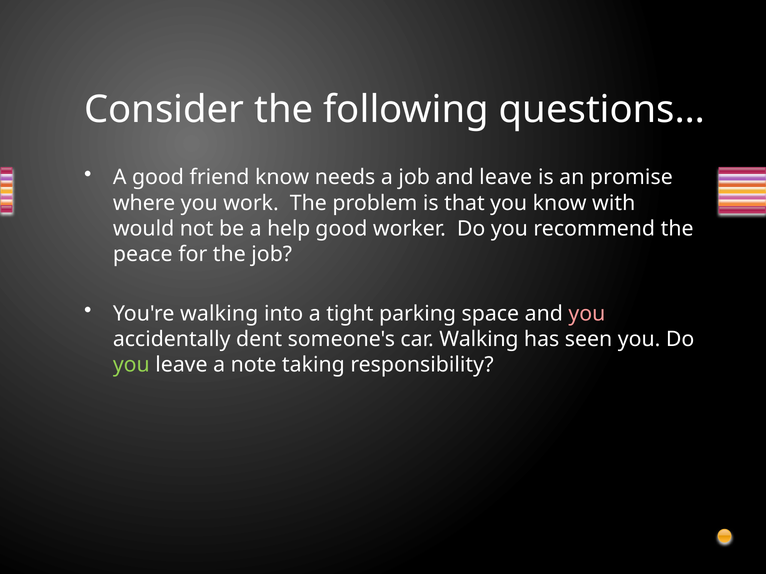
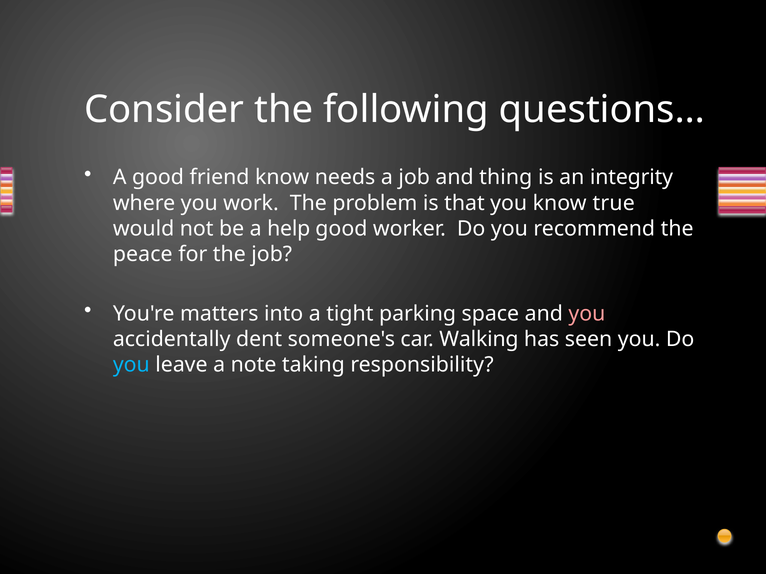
and leave: leave -> thing
promise: promise -> integrity
with: with -> true
You're walking: walking -> matters
you at (131, 365) colour: light green -> light blue
